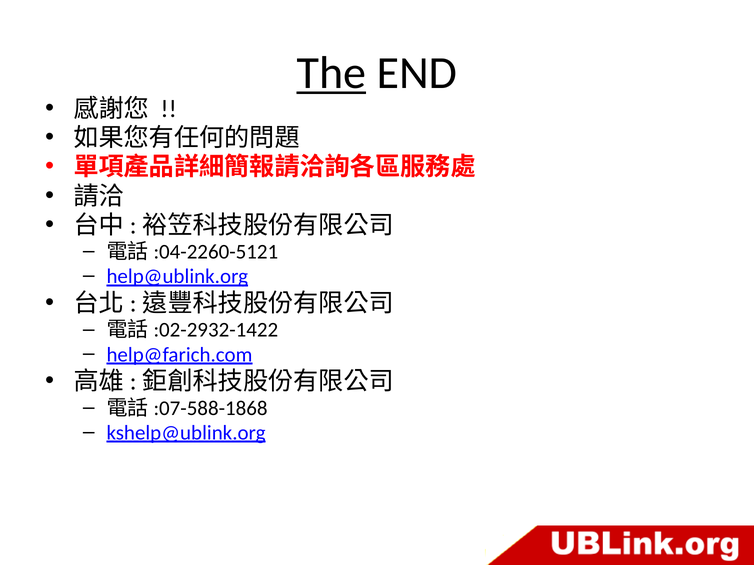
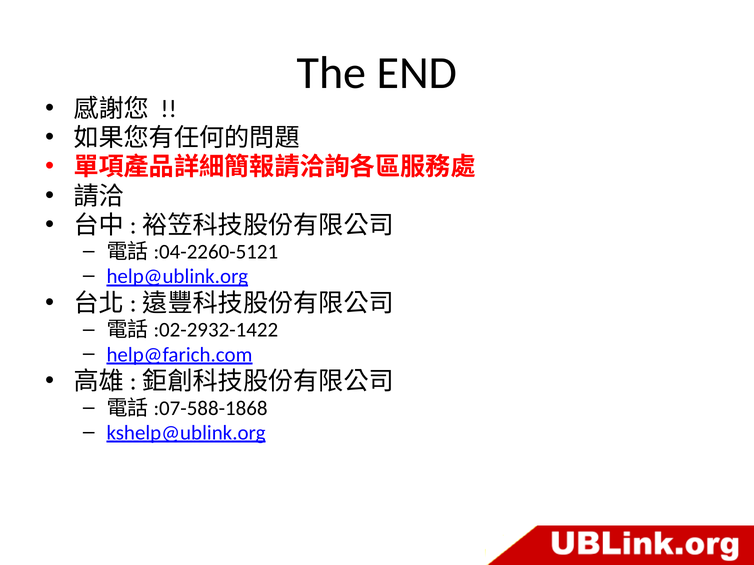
The underline: present -> none
